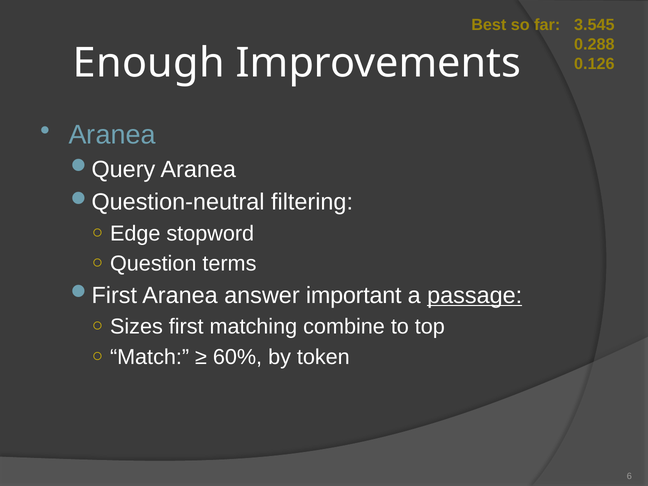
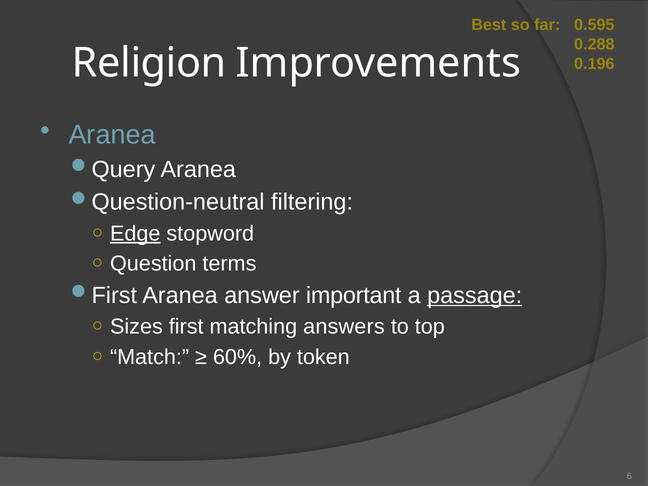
3.545: 3.545 -> 0.595
Enough: Enough -> Religion
0.126: 0.126 -> 0.196
Edge underline: none -> present
combine: combine -> answers
